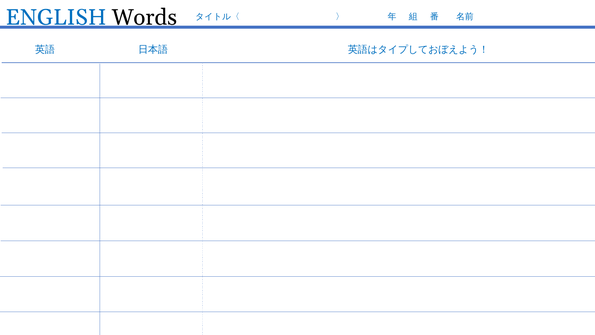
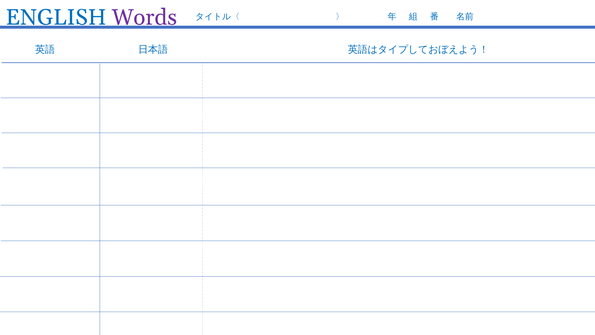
Words colour: black -> purple
